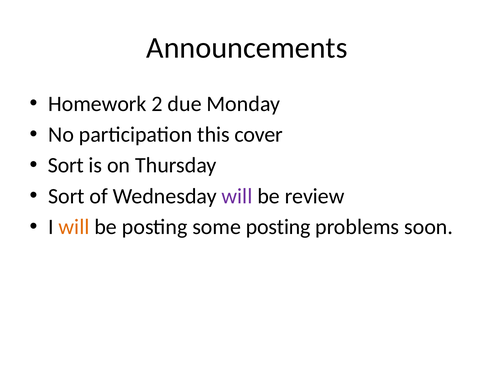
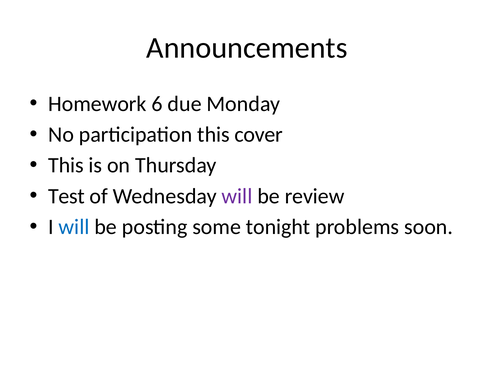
2: 2 -> 6
Sort at (66, 165): Sort -> This
Sort at (66, 196): Sort -> Test
will at (74, 227) colour: orange -> blue
some posting: posting -> tonight
